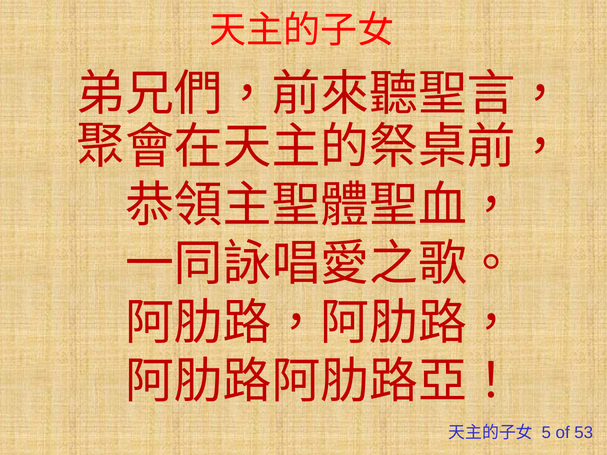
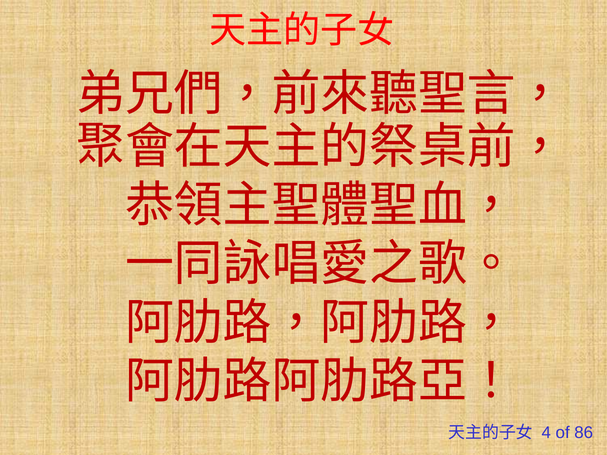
5: 5 -> 4
53: 53 -> 86
